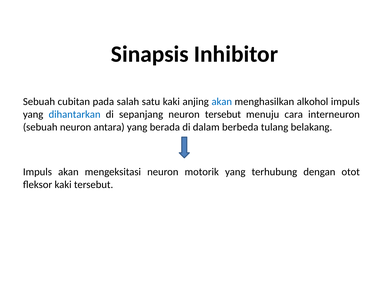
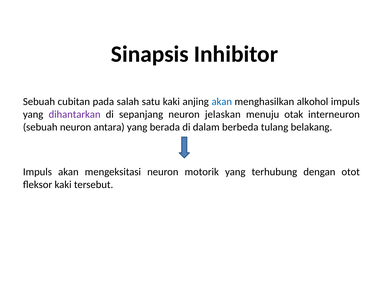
dihantarkan colour: blue -> purple
neuron tersebut: tersebut -> jelaskan
cara: cara -> otak
